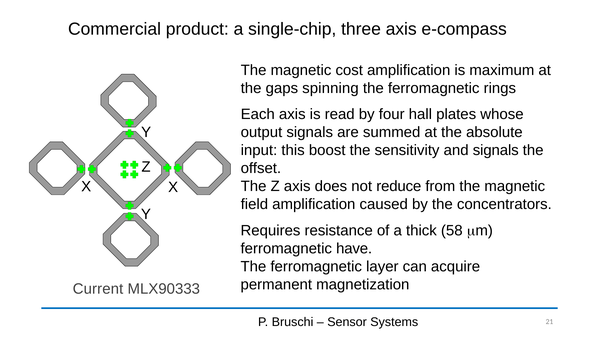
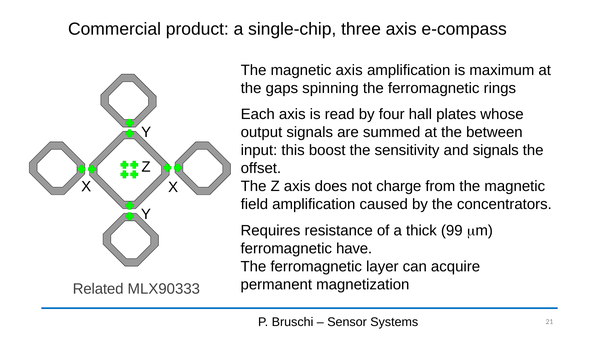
magnetic cost: cost -> axis
absolute: absolute -> between
reduce: reduce -> charge
58: 58 -> 99
Current: Current -> Related
